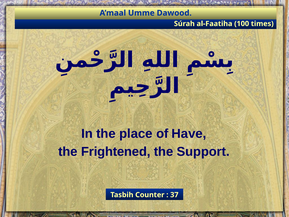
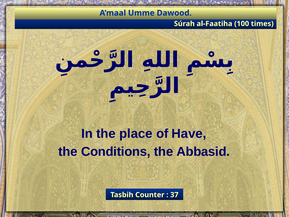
Frightened: Frightened -> Conditions
Support: Support -> Abbasid
